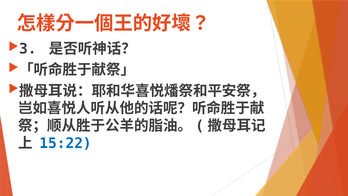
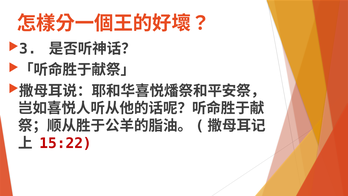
15:22 colour: blue -> red
